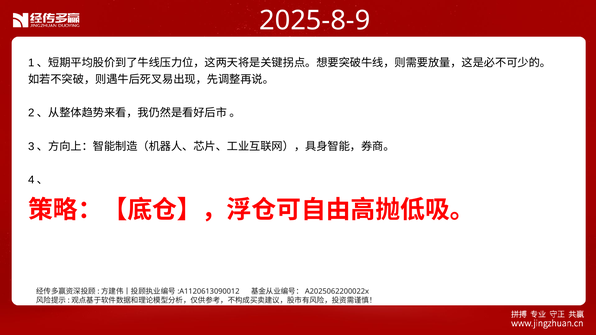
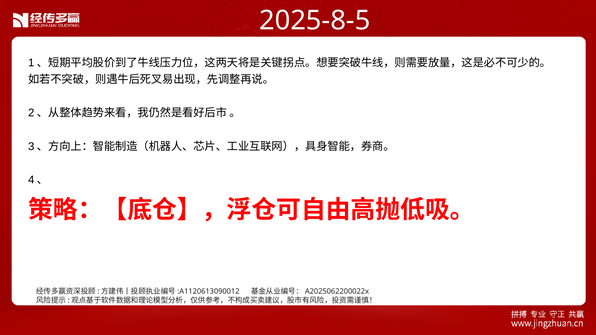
2025-8-9: 2025-8-9 -> 2025-8-5
